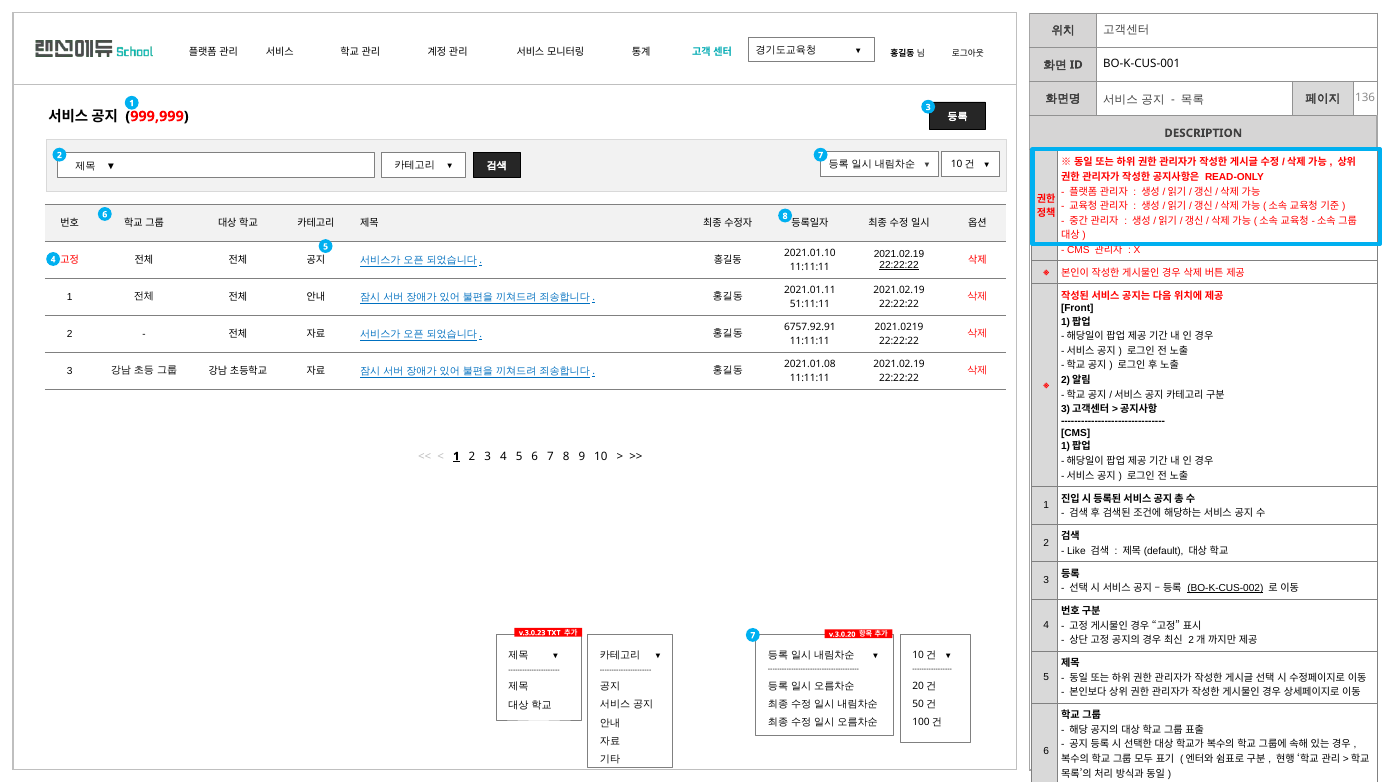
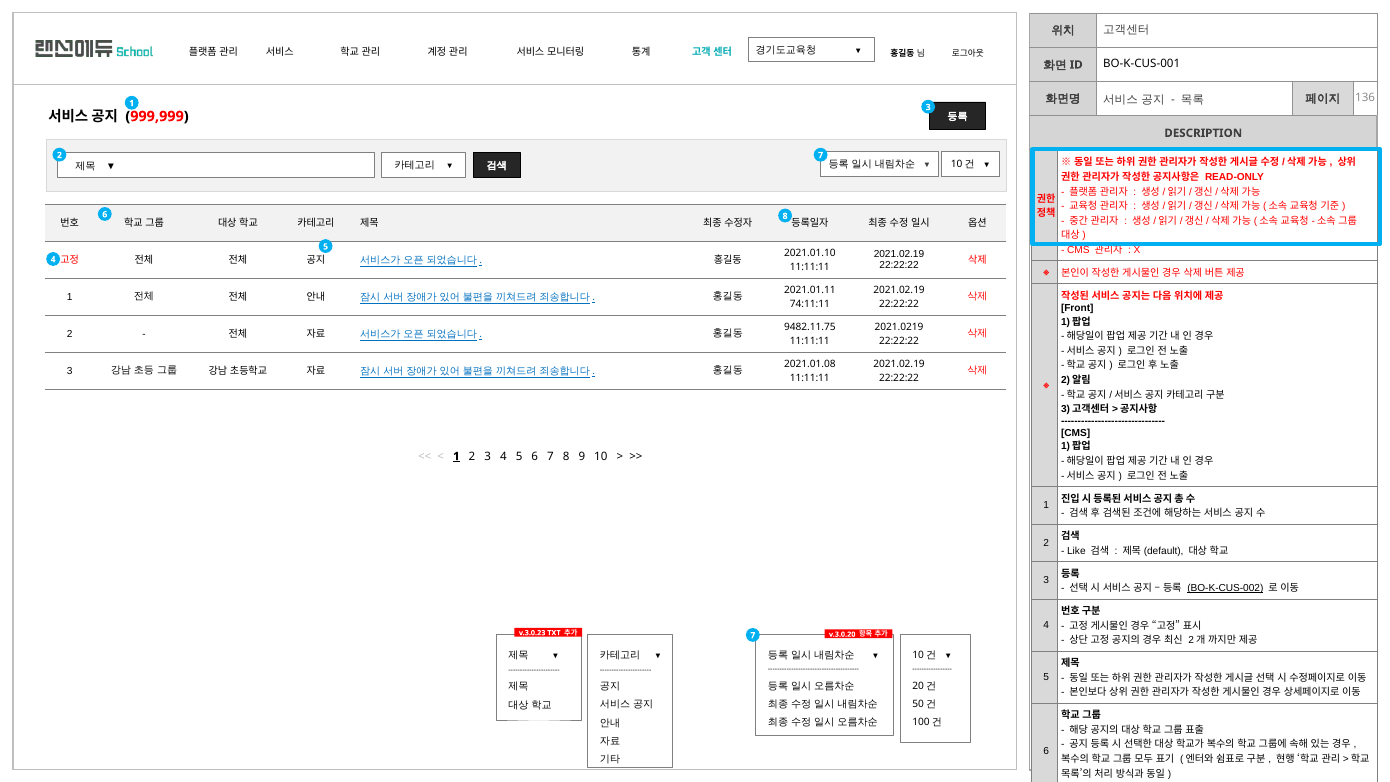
22:22:22 at (899, 265) underline: present -> none
51:11:11: 51:11:11 -> 74:11:11
6757.92.91: 6757.92.91 -> 9482.11.75
